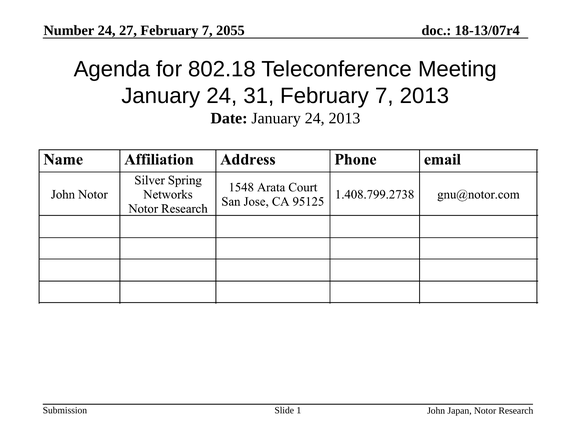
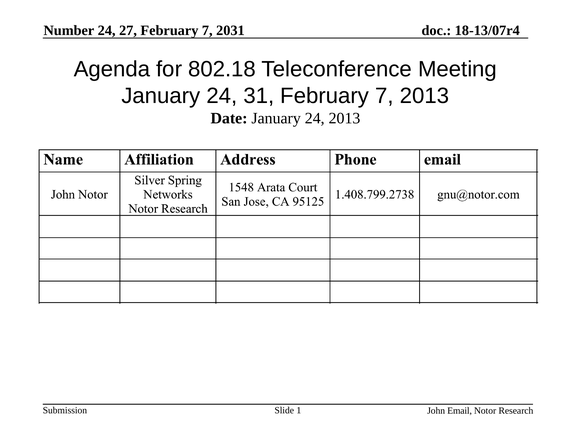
2055: 2055 -> 2031
Japan: Japan -> Email
